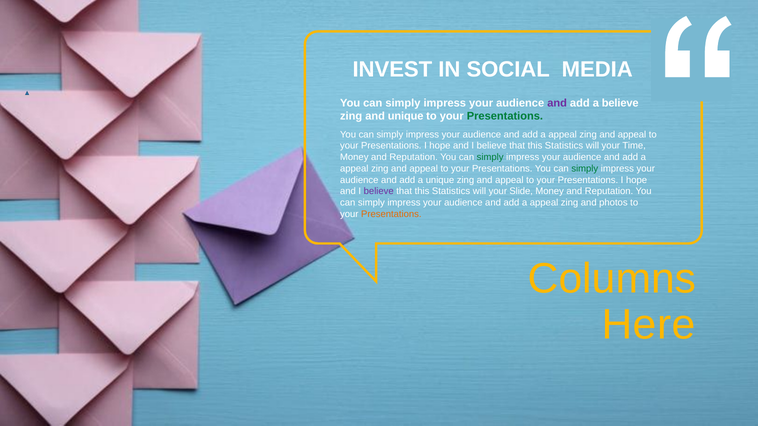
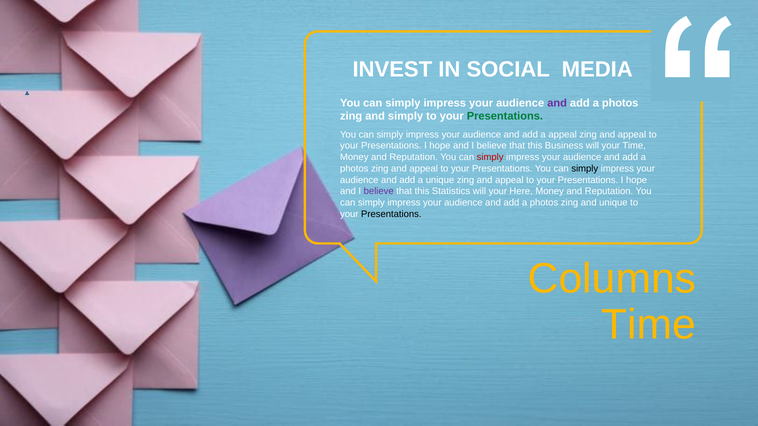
believe at (620, 103): believe -> photos
and unique: unique -> simply
Statistics at (564, 146): Statistics -> Business
simply at (490, 157) colour: green -> red
appeal at (354, 169): appeal -> photos
simply at (585, 169) colour: green -> black
Slide: Slide -> Here
appeal at (544, 203): appeal -> photos
and photos: photos -> unique
Presentations at (391, 214) colour: orange -> black
Here at (649, 325): Here -> Time
